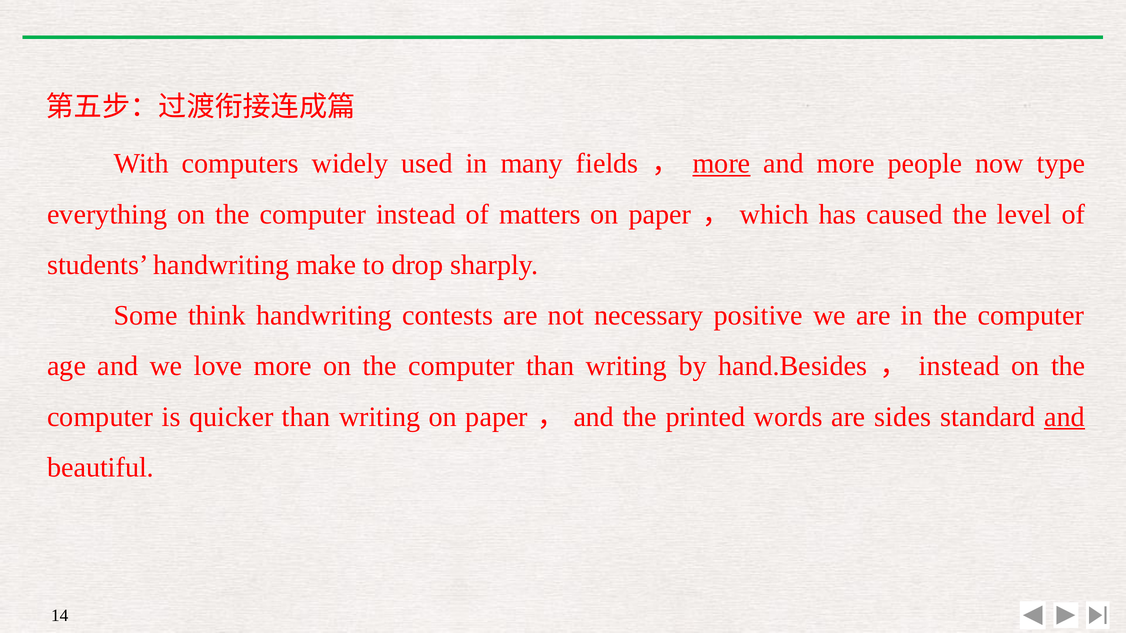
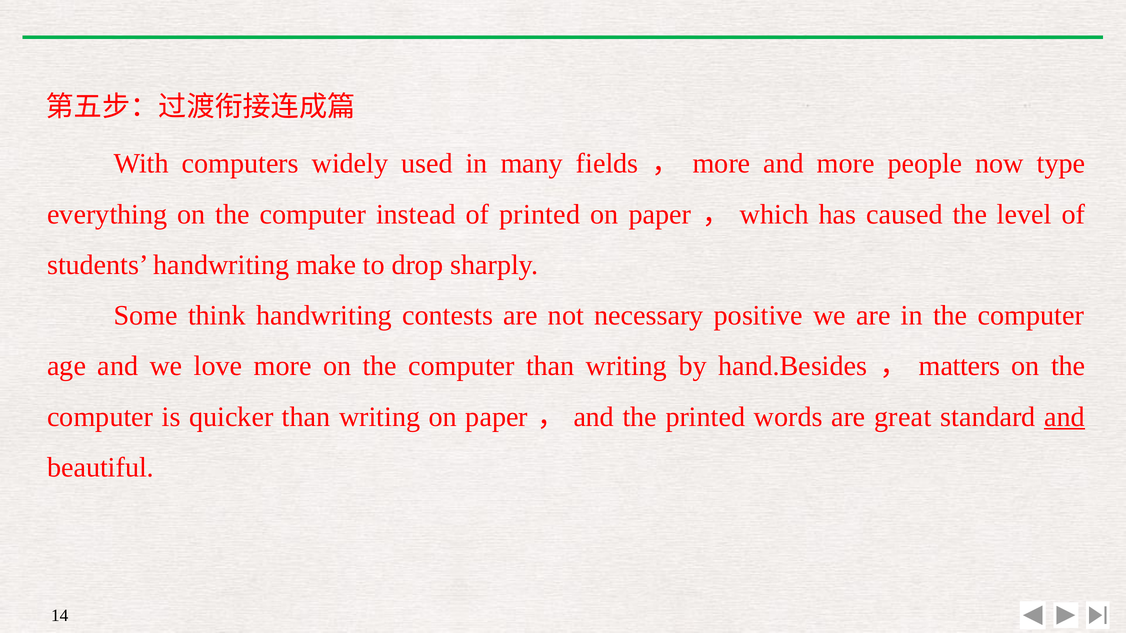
more at (721, 164) underline: present -> none
of matters: matters -> printed
instead at (959, 366): instead -> matters
sides: sides -> great
